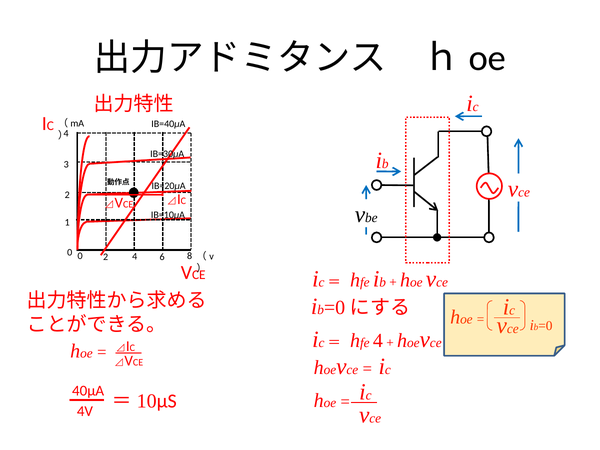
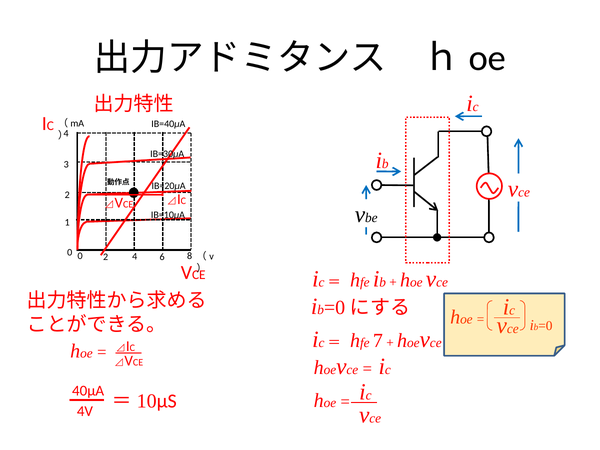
4 at (378, 341): 4 -> 7
